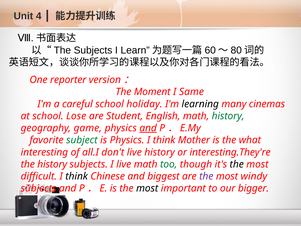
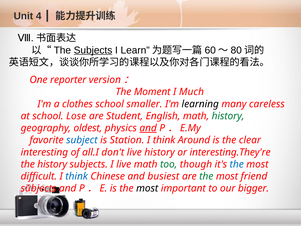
Subjects at (93, 50) underline: none -> present
Same: Same -> Much
careful: careful -> clothes
holiday: holiday -> smaller
cinemas: cinemas -> careless
game: game -> oldest
subject colour: green -> blue
is Physics: Physics -> Station
Mother: Mother -> Around
what: what -> clear
the at (237, 164) colour: black -> blue
think at (77, 176) colour: black -> blue
biggest: biggest -> busiest
the at (206, 176) colour: purple -> green
windy: windy -> friend
